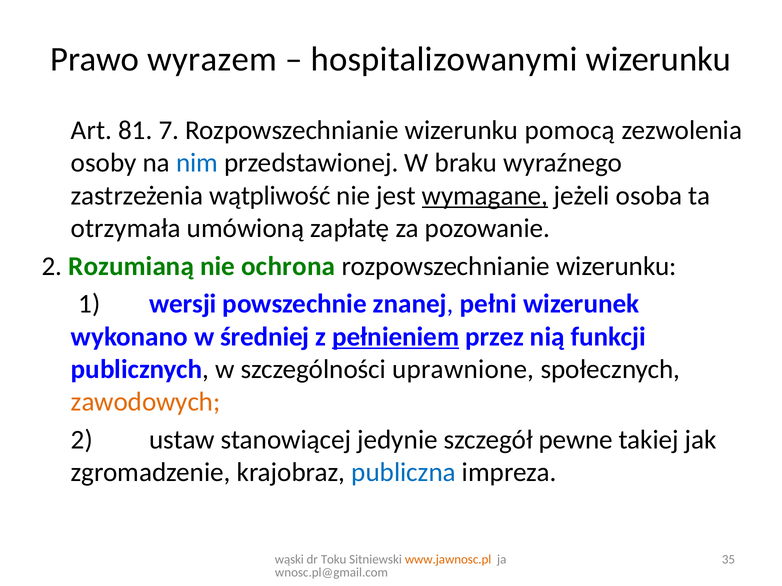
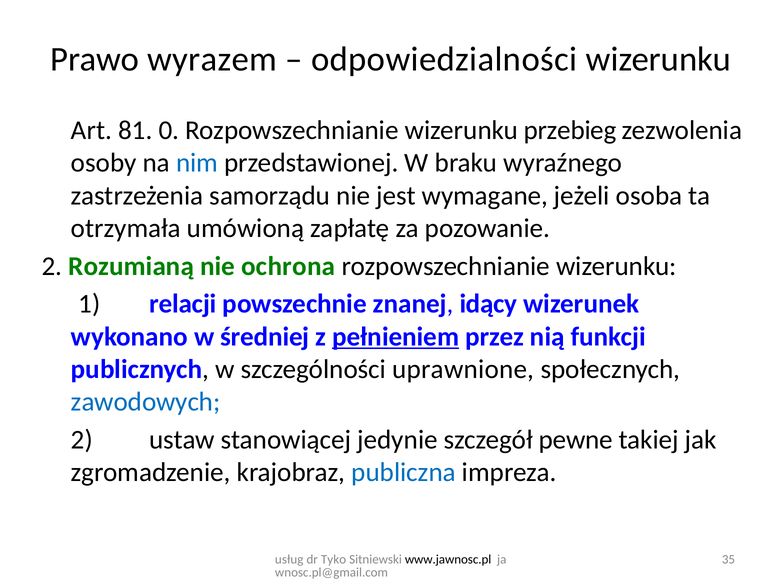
hospitalizowanymi: hospitalizowanymi -> odpowiedzialności
7: 7 -> 0
pomocą: pomocą -> przebieg
wątpliwość: wątpliwość -> samorządu
wymagane underline: present -> none
wersji: wersji -> relacji
pełni: pełni -> idący
zawodowych colour: orange -> blue
wąski: wąski -> usług
Toku: Toku -> Tyko
www.jawnosc.pl colour: orange -> black
